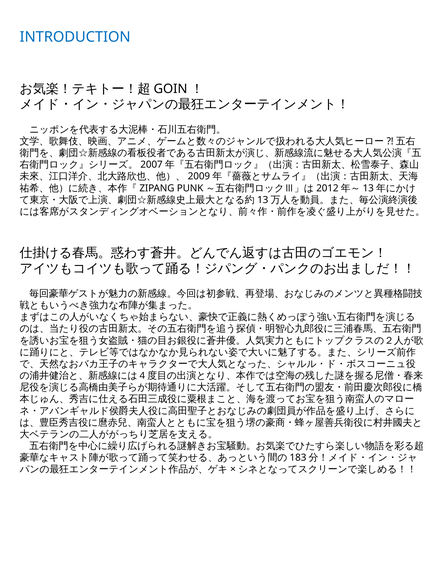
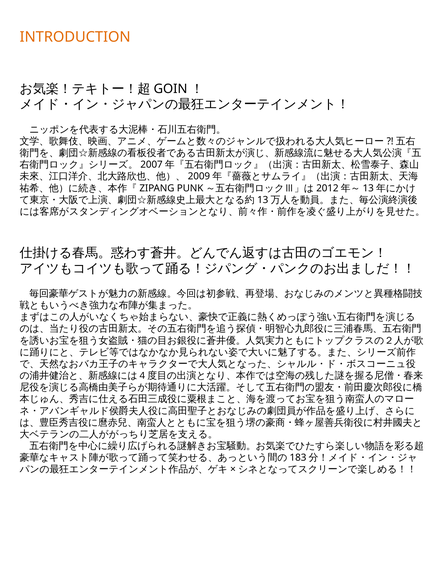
INTRODUCTION colour: blue -> orange
